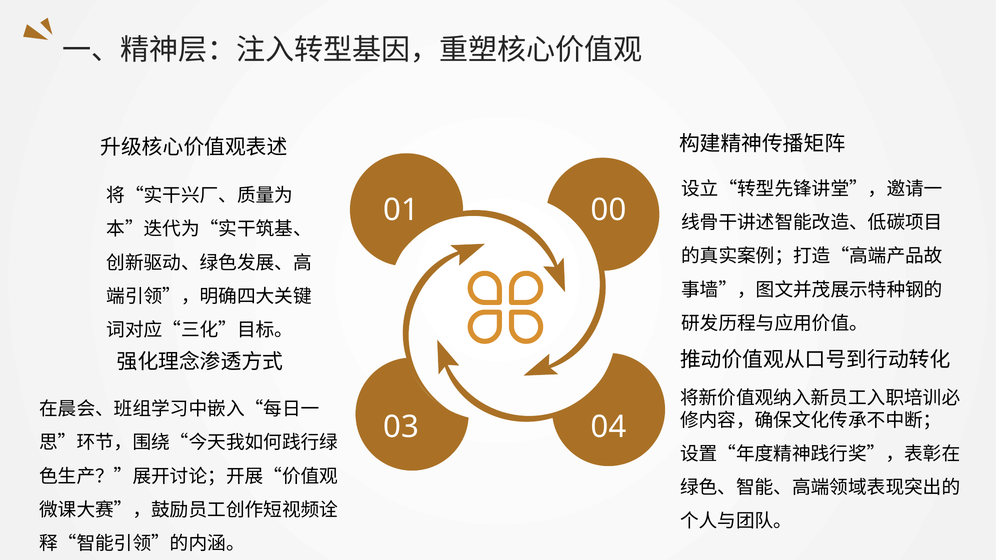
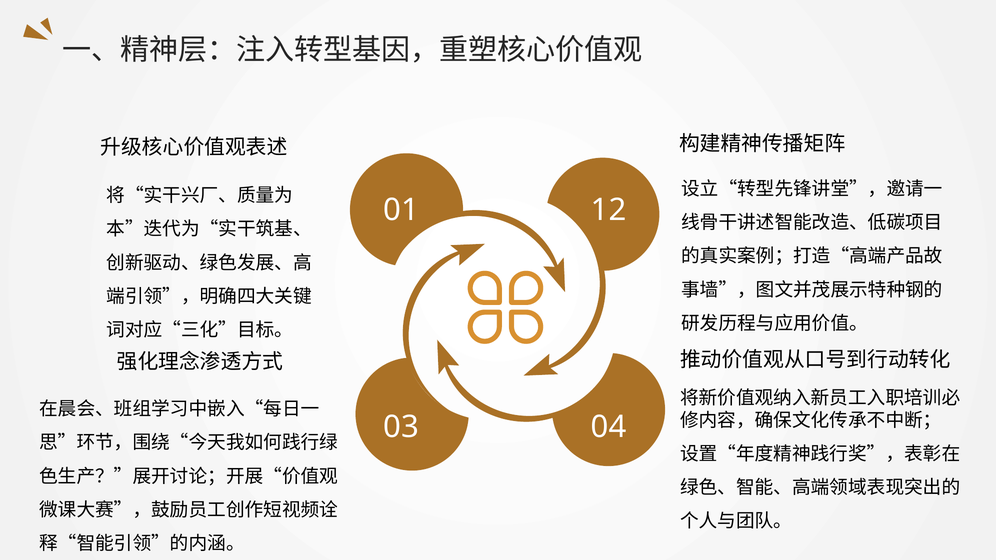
00: 00 -> 12
